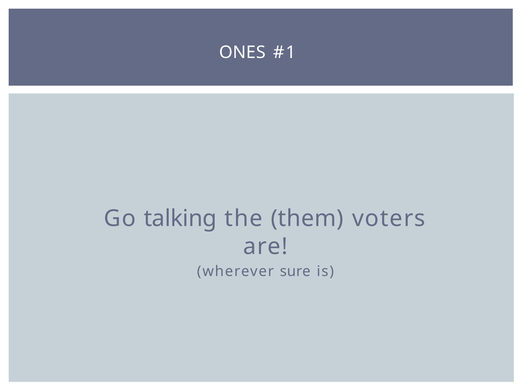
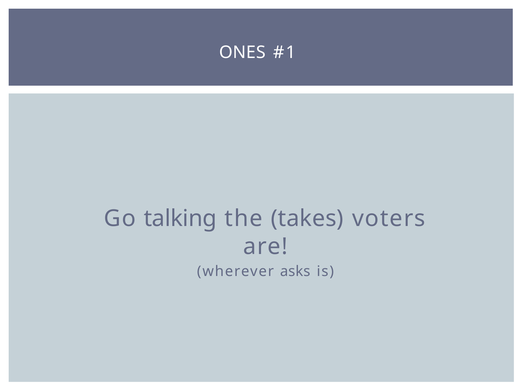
them: them -> takes
sure: sure -> asks
